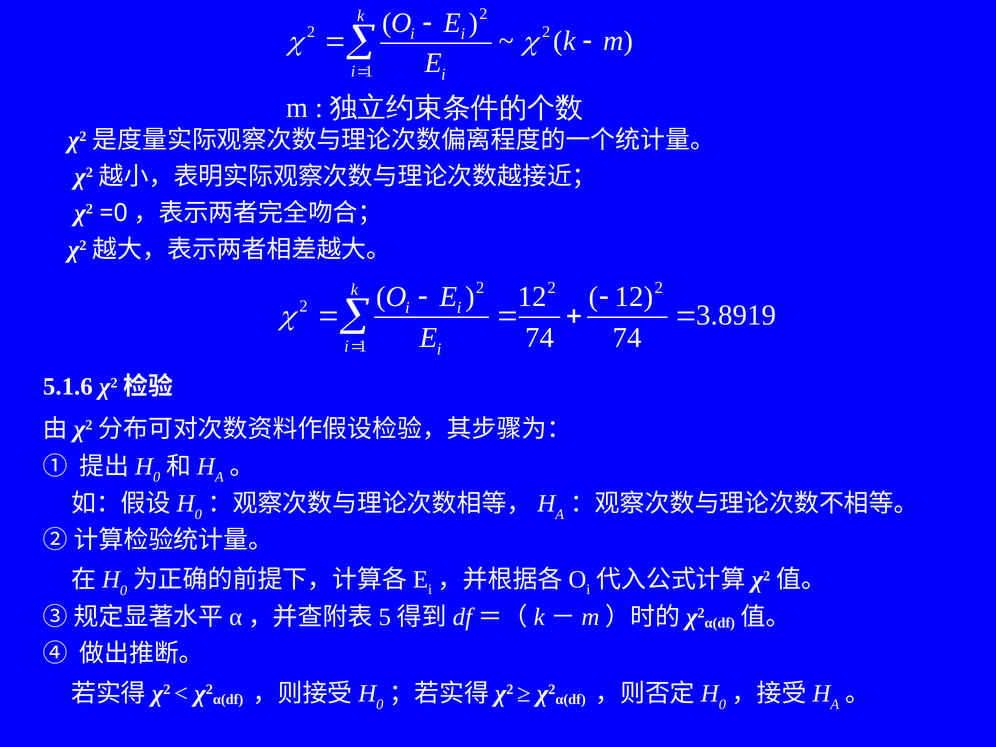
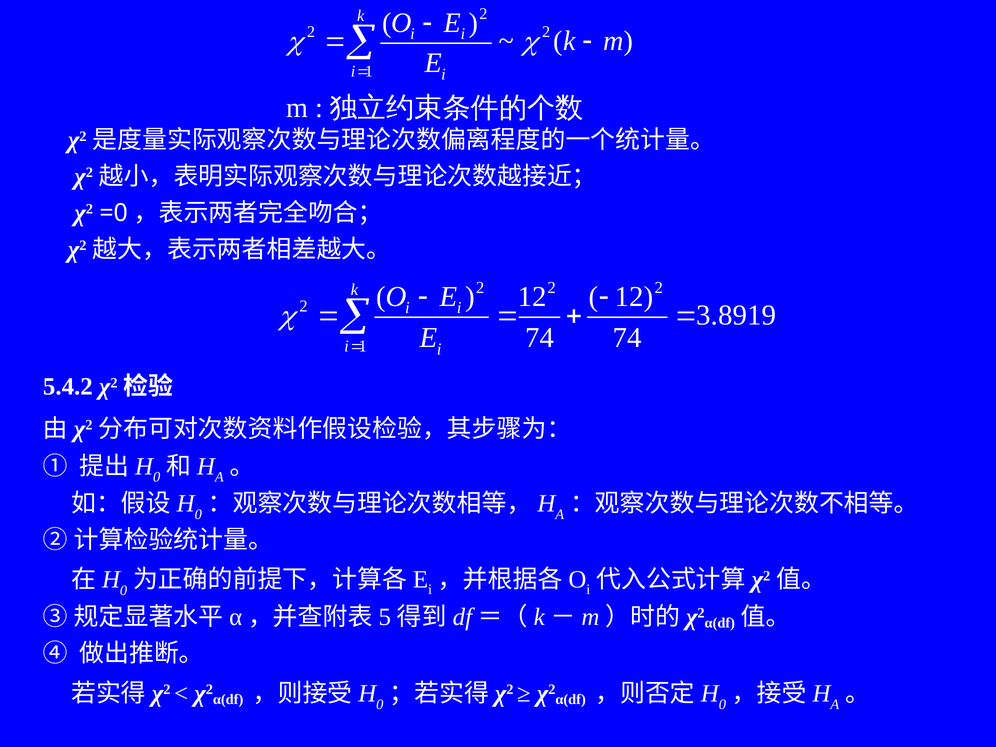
5.1.6: 5.1.6 -> 5.4.2
